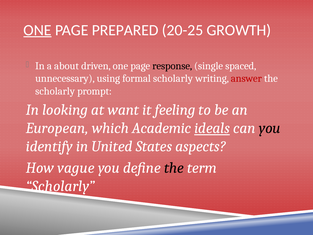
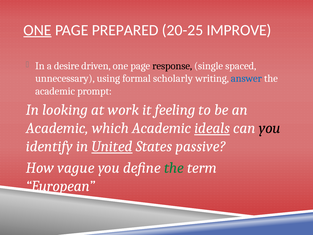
GROWTH: GROWTH -> IMPROVE
about: about -> desire
answer colour: red -> blue
scholarly at (55, 91): scholarly -> academic
want: want -> work
European at (57, 128): European -> Academic
United underline: none -> present
aspects: aspects -> passive
the at (174, 168) colour: black -> green
Scholarly at (60, 186): Scholarly -> European
